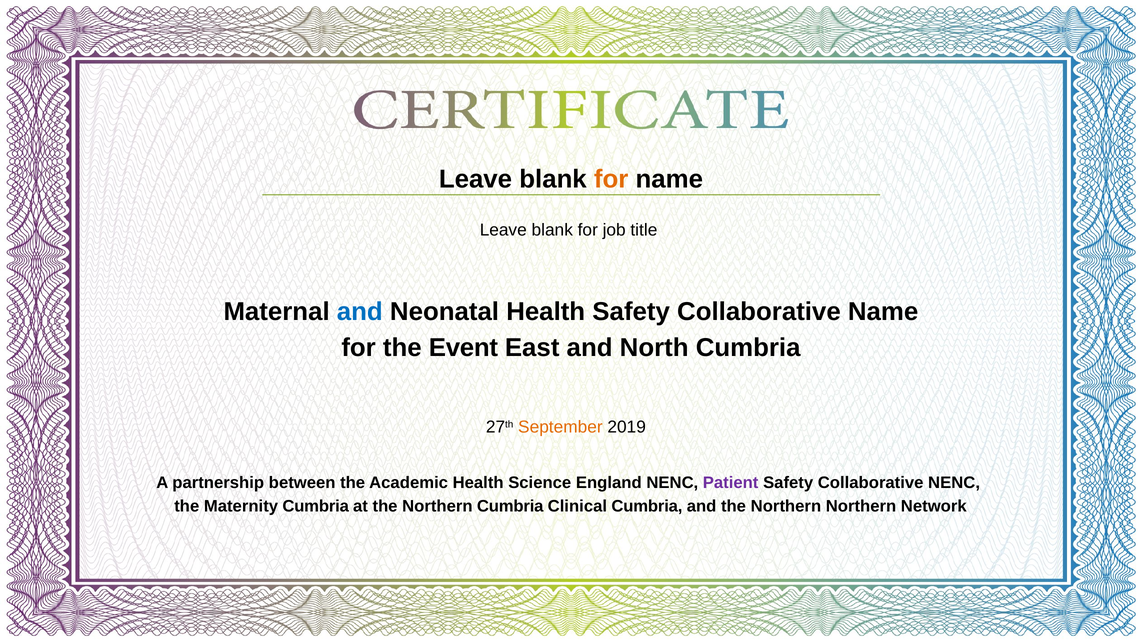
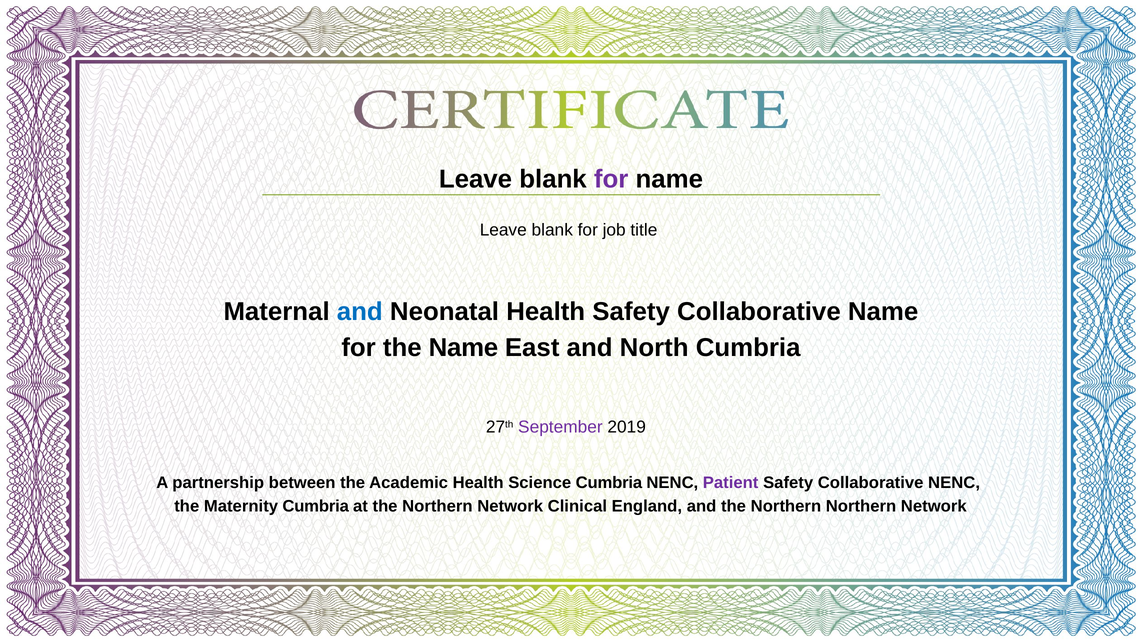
for at (611, 179) colour: orange -> purple
the Event: Event -> Name
September colour: orange -> purple
Science England: England -> Cumbria
the Northern Cumbria: Cumbria -> Network
Clinical Cumbria: Cumbria -> England
